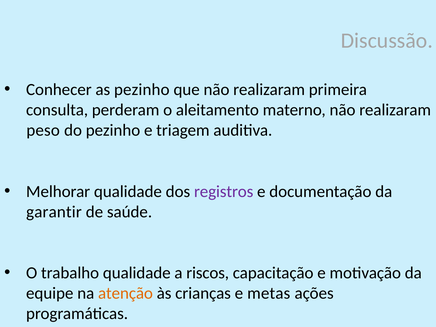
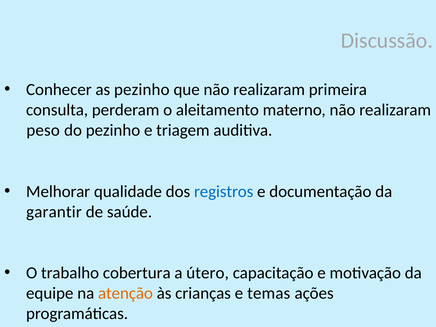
registros colour: purple -> blue
trabalho qualidade: qualidade -> cobertura
riscos: riscos -> útero
metas: metas -> temas
